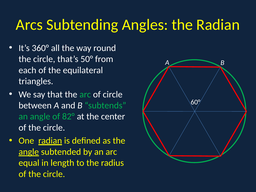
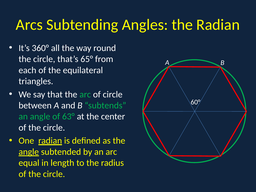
50°: 50° -> 65°
82°: 82° -> 63°
